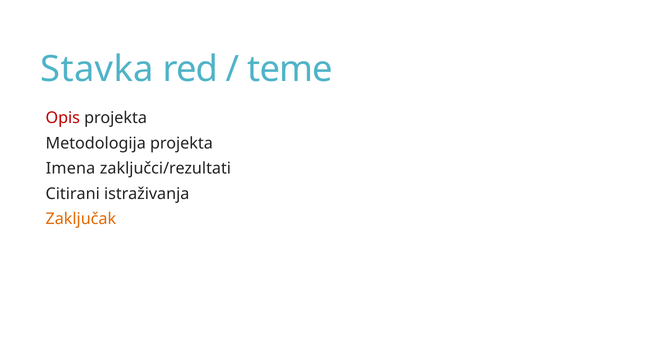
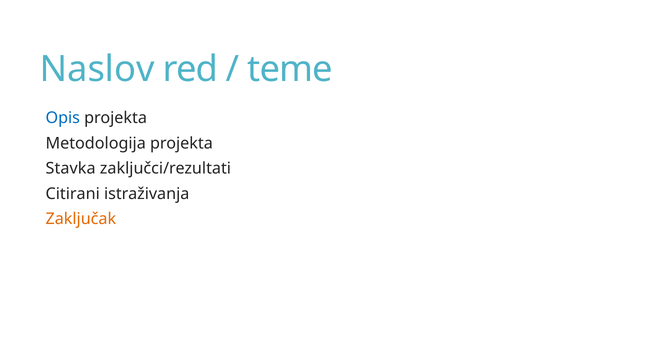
Stavka: Stavka -> Naslov
Opis colour: red -> blue
Imena: Imena -> Stavka
